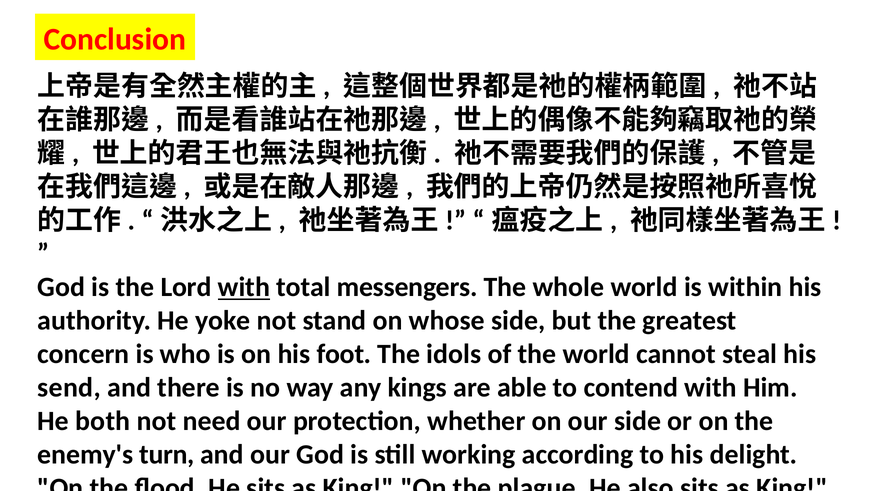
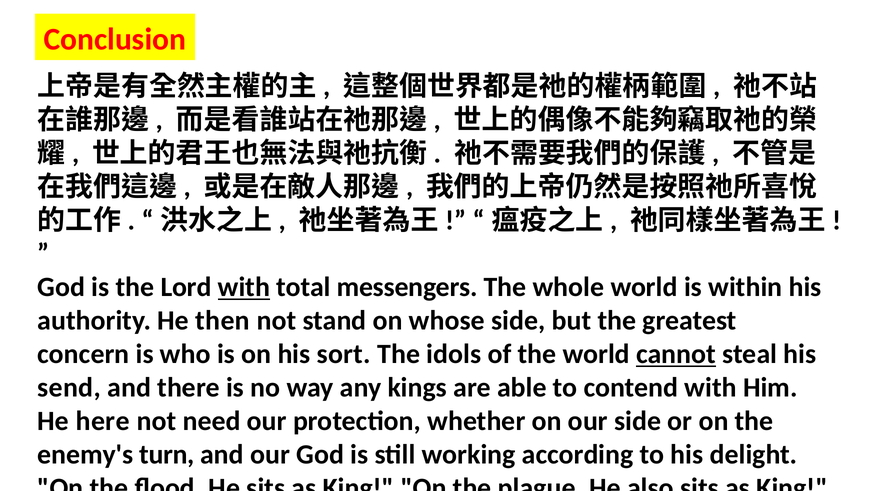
yoke: yoke -> then
foot: foot -> sort
cannot underline: none -> present
both: both -> here
